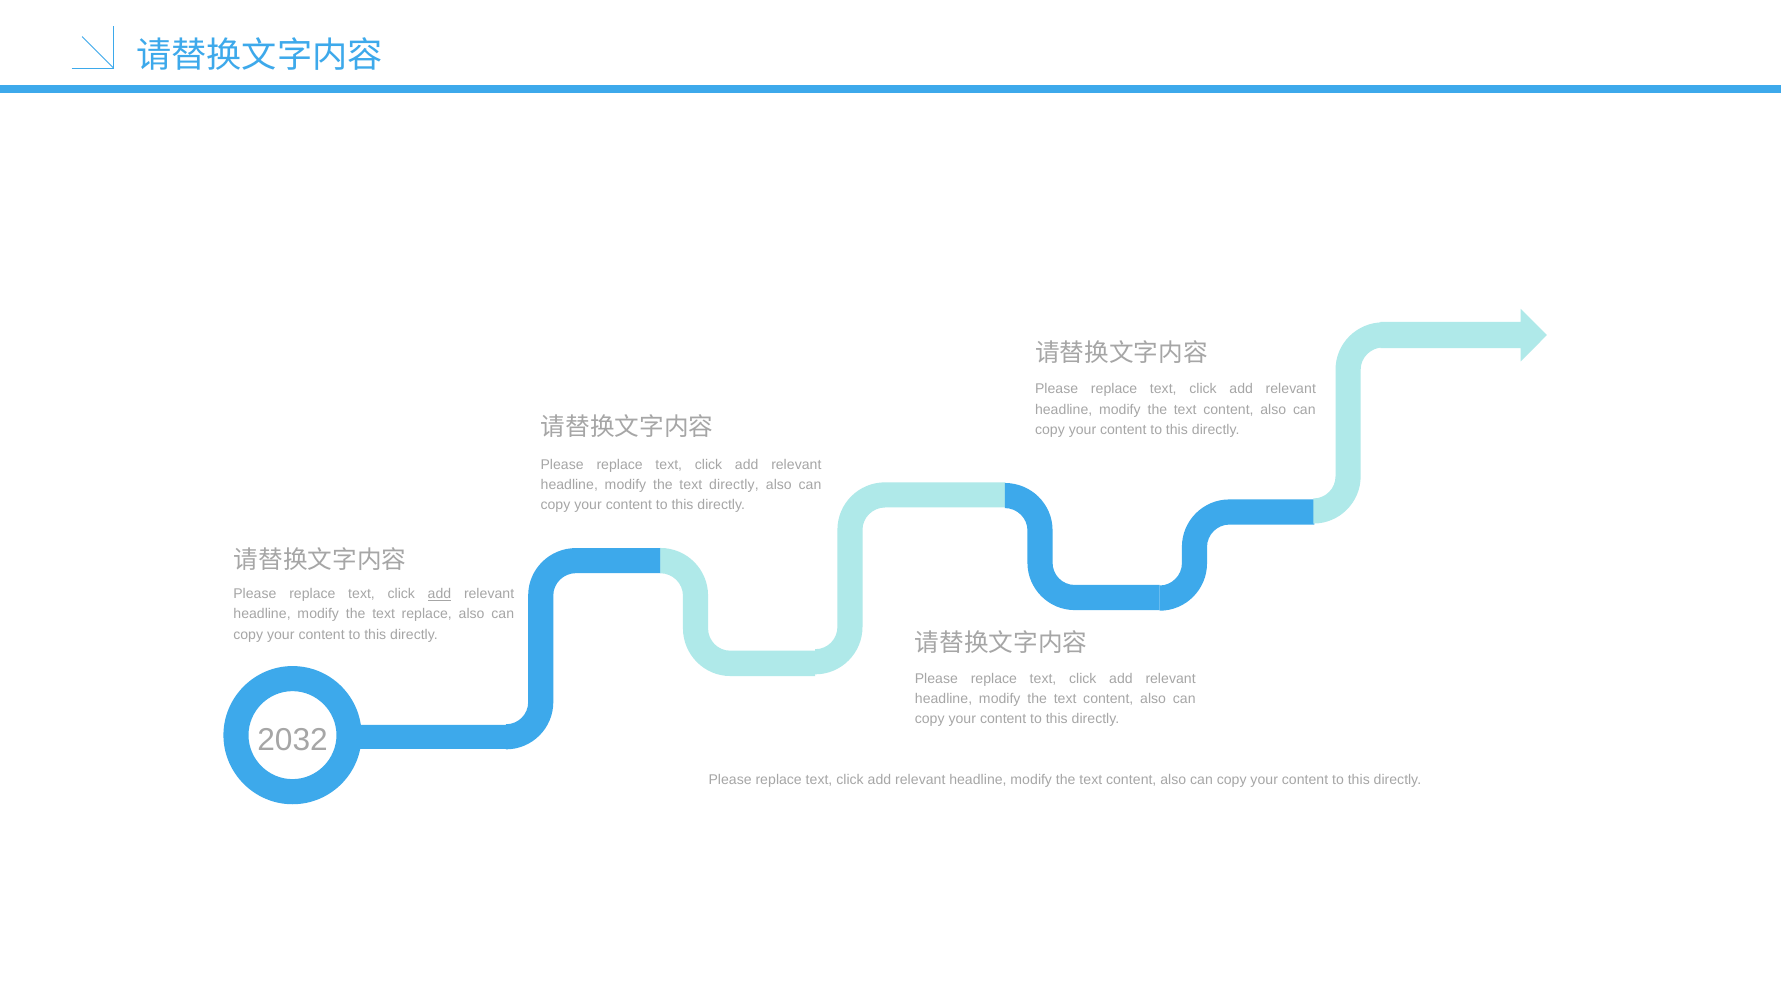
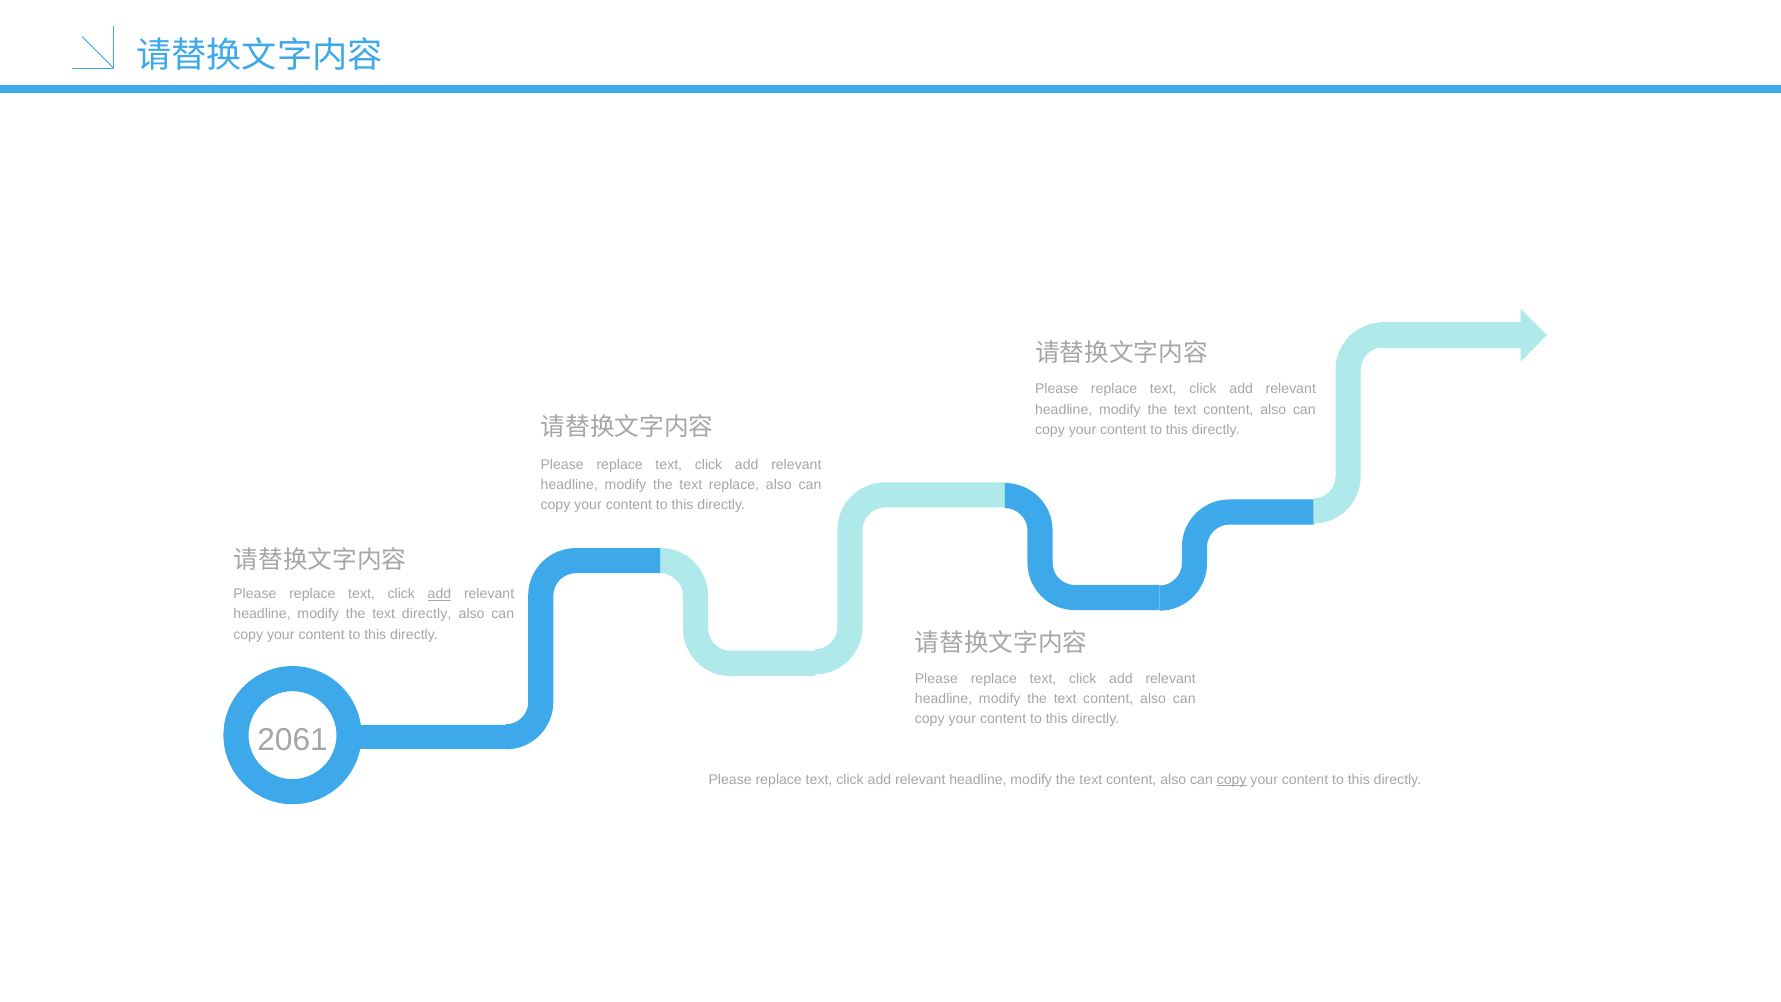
text directly: directly -> replace
text replace: replace -> directly
2032: 2032 -> 2061
copy at (1232, 780) underline: none -> present
